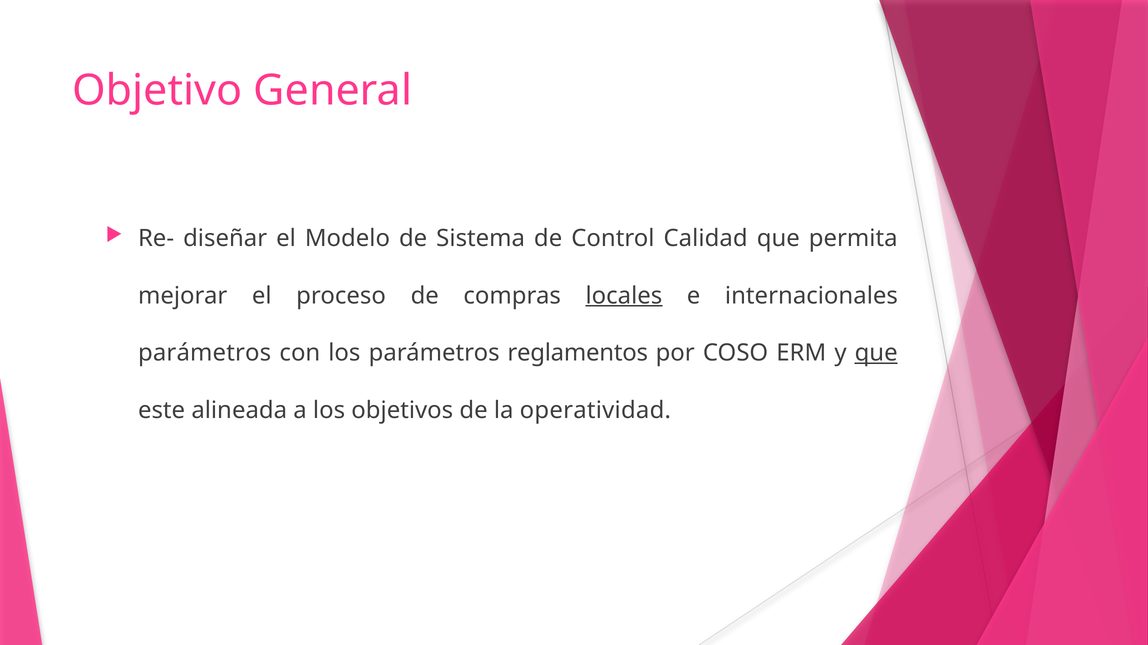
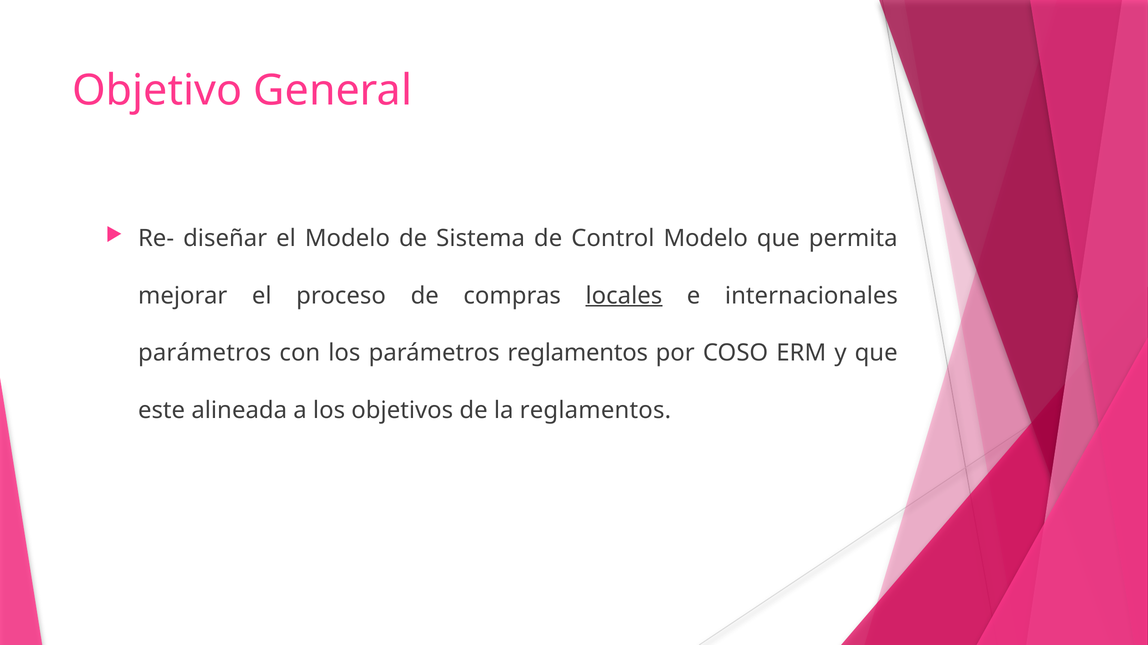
Control Calidad: Calidad -> Modelo
que at (876, 353) underline: present -> none
la operatividad: operatividad -> reglamentos
